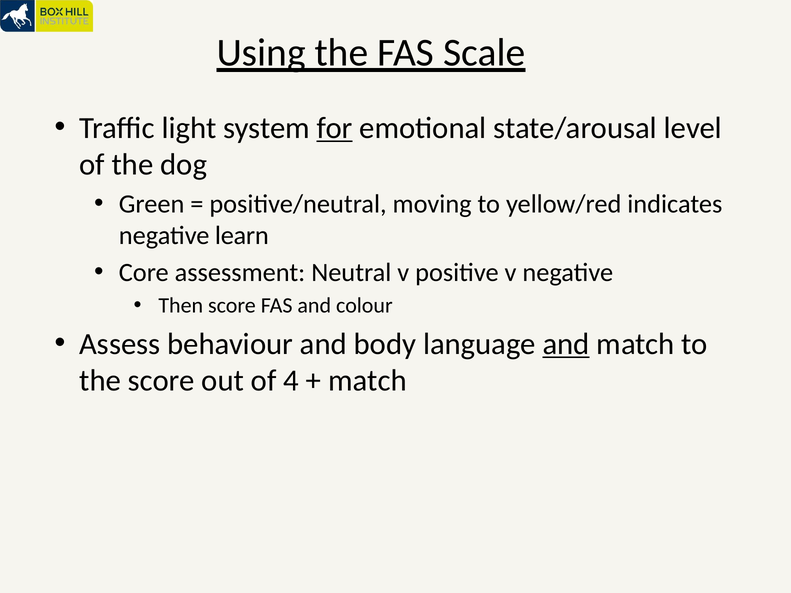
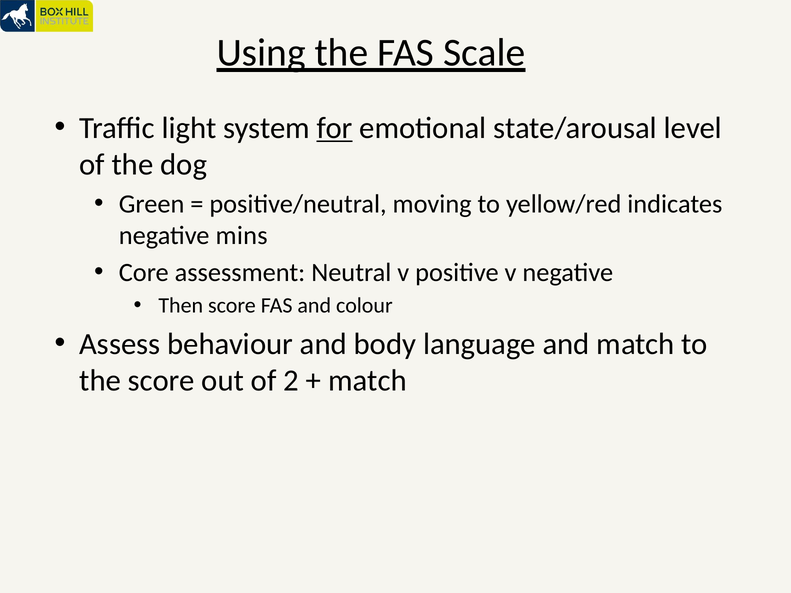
learn: learn -> mins
and at (566, 344) underline: present -> none
4: 4 -> 2
